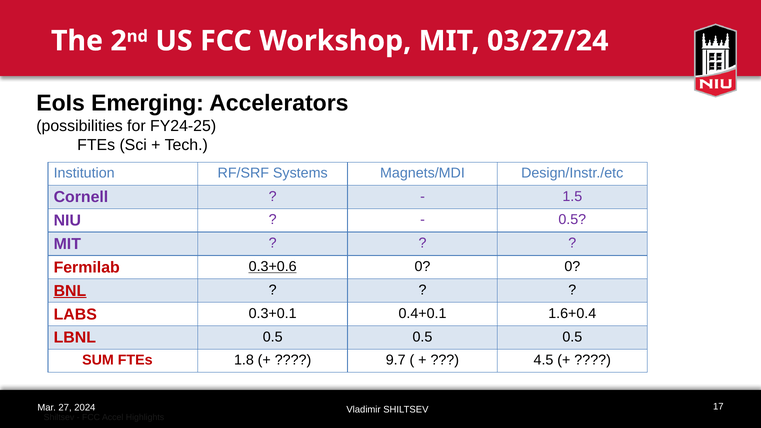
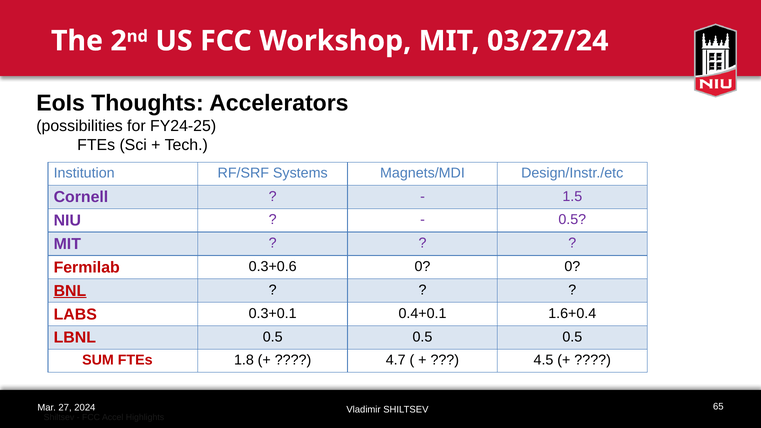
Emerging: Emerging -> Thoughts
0.3+0.6 underline: present -> none
9.7: 9.7 -> 4.7
17: 17 -> 65
